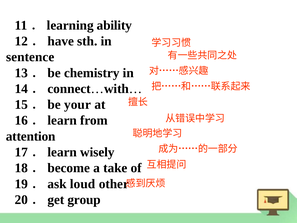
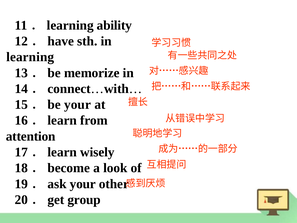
sentence at (30, 57): sentence -> learning
chemistry: chemistry -> memorize
take: take -> look
loud at (83, 184): loud -> your
